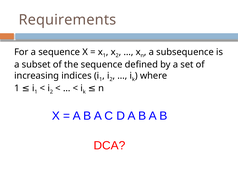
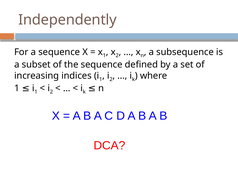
Requirements: Requirements -> Independently
